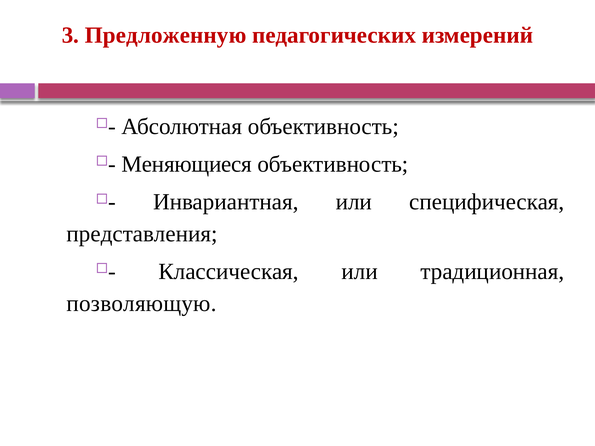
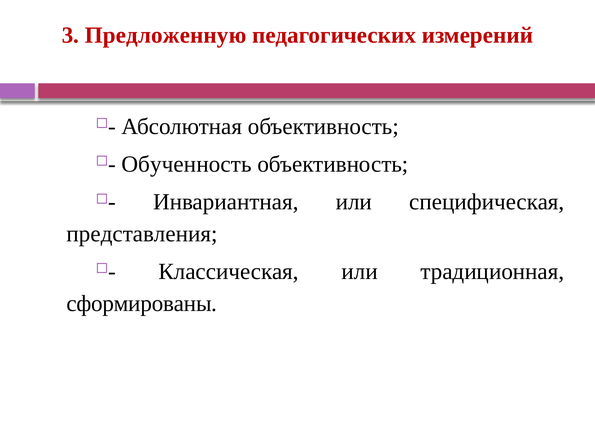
Меняющиеся: Меняющиеся -> Обученность
позволяющую: позволяющую -> сформированы
